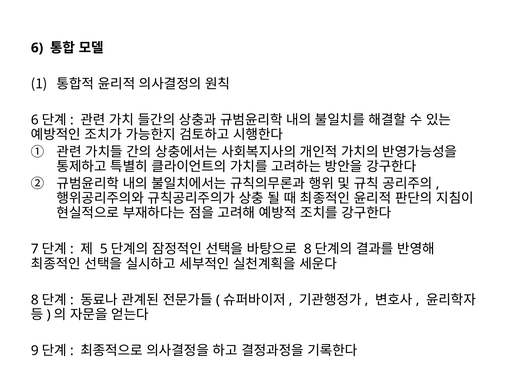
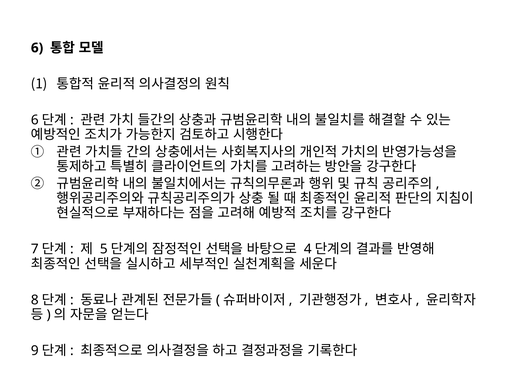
8 at (308, 249): 8 -> 4
